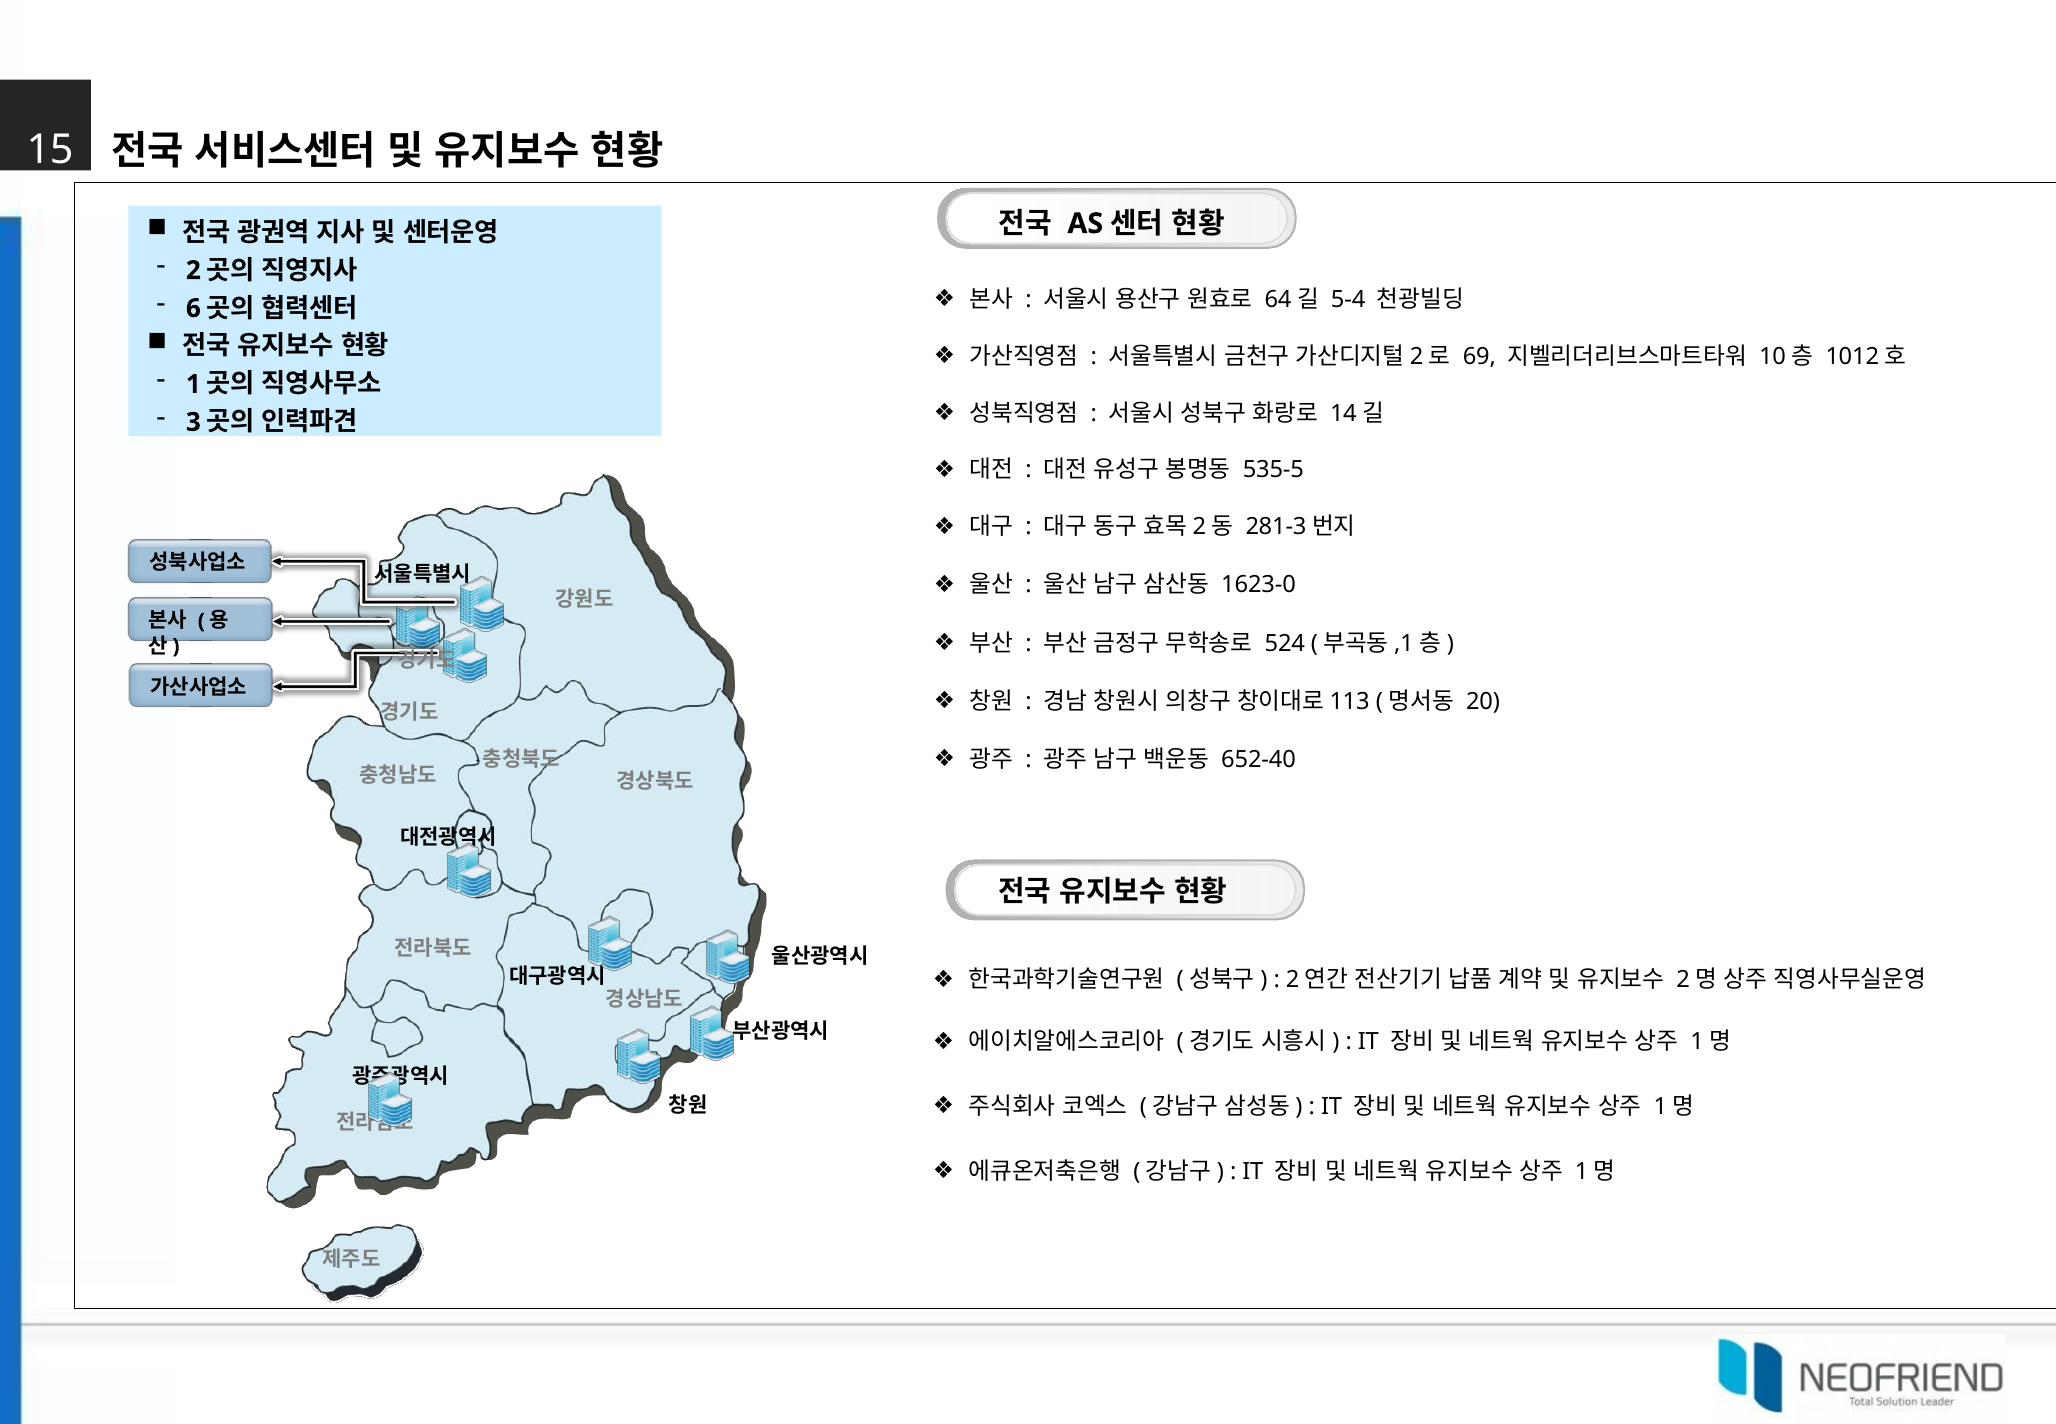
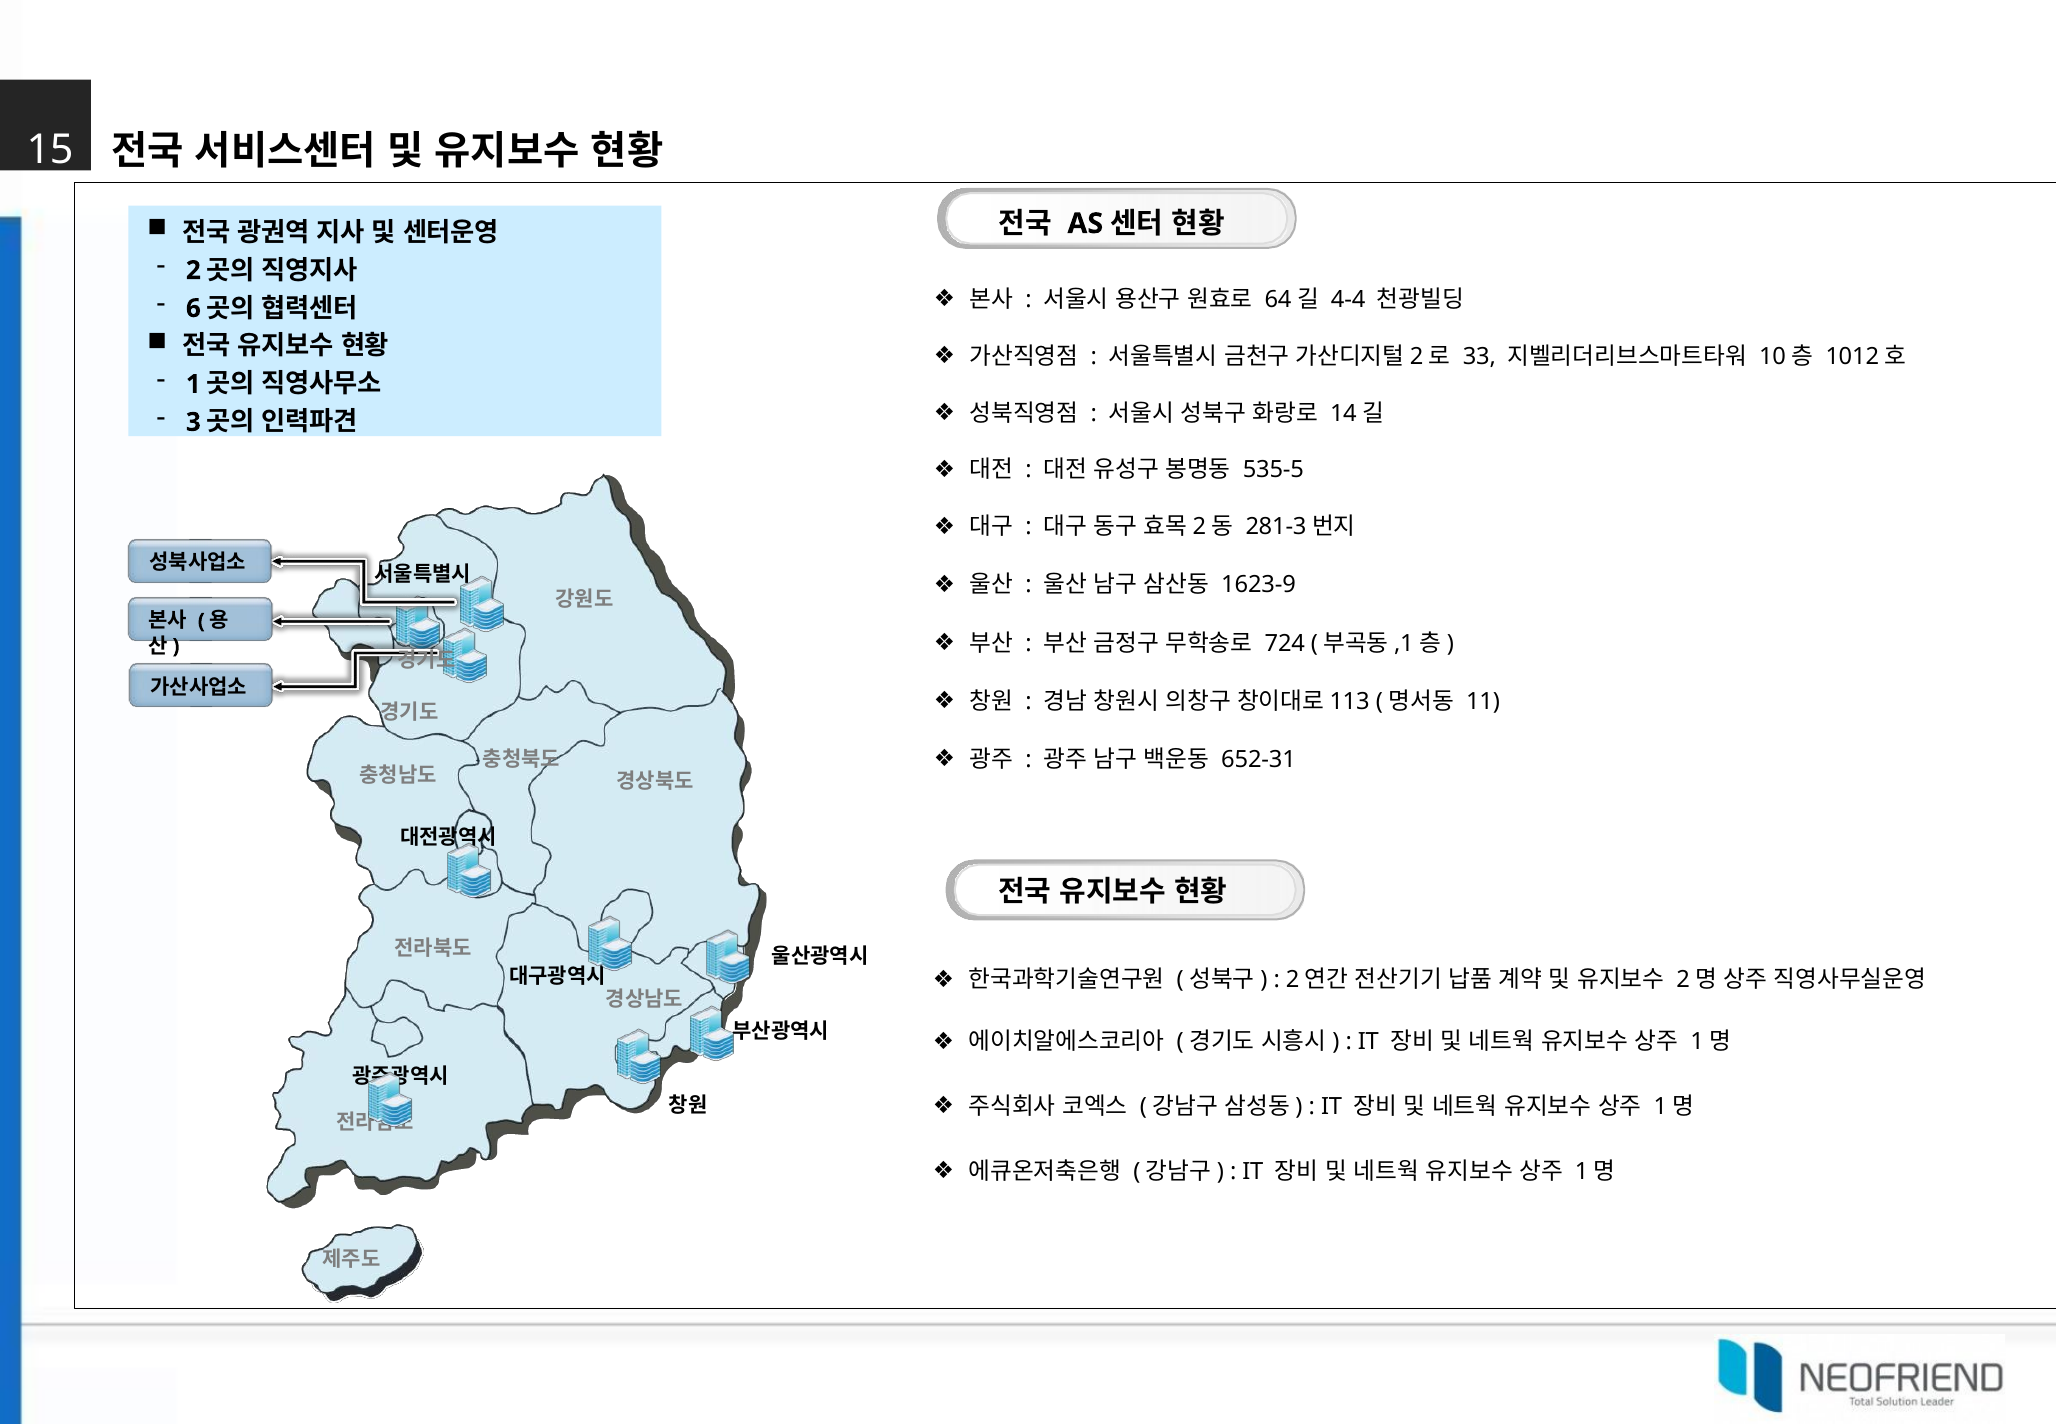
5-4: 5-4 -> 4-4
69: 69 -> 33
1623-0: 1623-0 -> 1623-9
524: 524 -> 724
20: 20 -> 11
652-40: 652-40 -> 652-31
